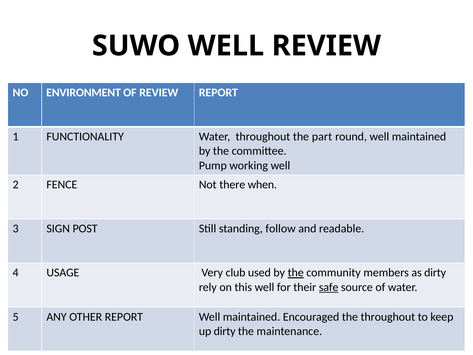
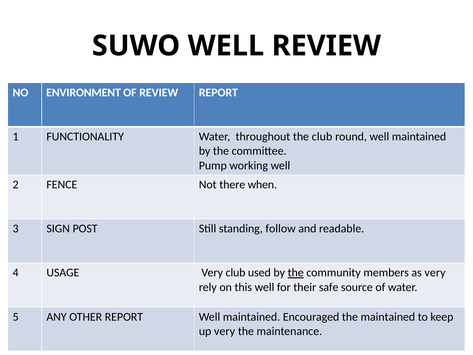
the part: part -> club
as dirty: dirty -> very
safe underline: present -> none
the throughout: throughout -> maintained
up dirty: dirty -> very
